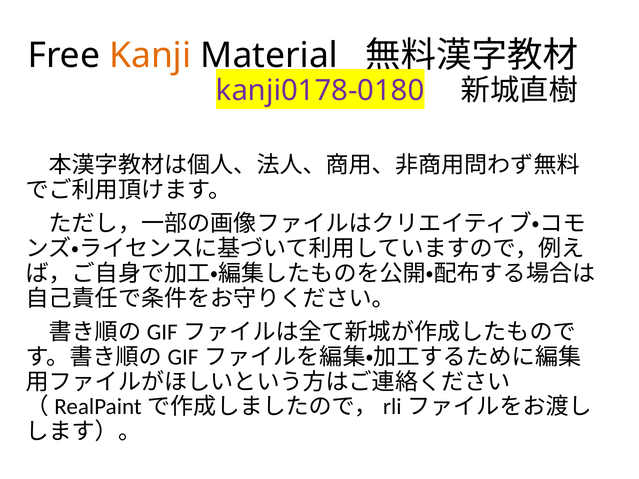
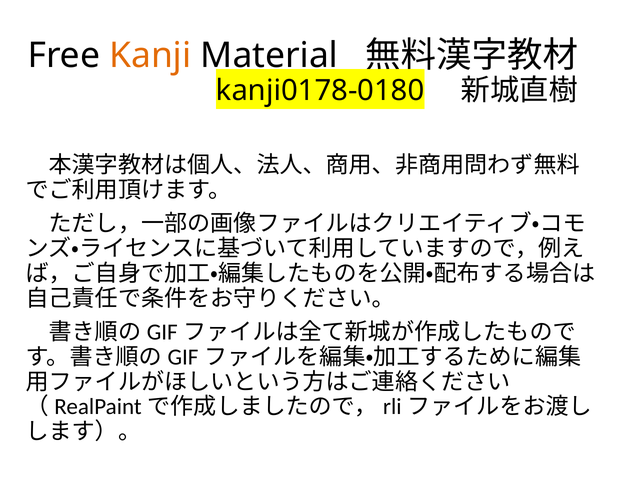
kanji0178-0180 colour: purple -> black
